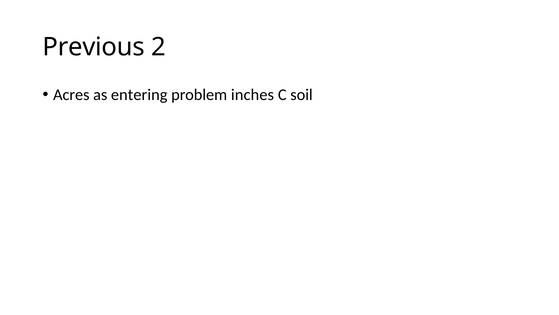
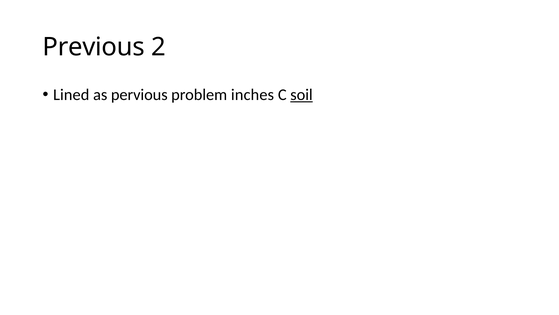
Acres: Acres -> Lined
entering: entering -> pervious
soil underline: none -> present
